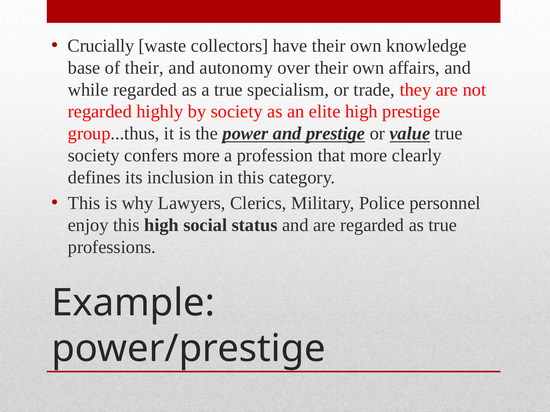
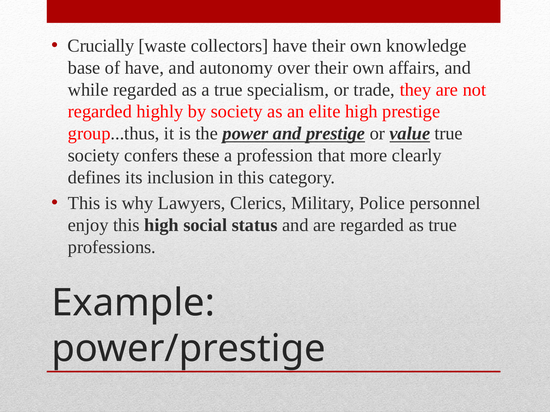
of their: their -> have
confers more: more -> these
